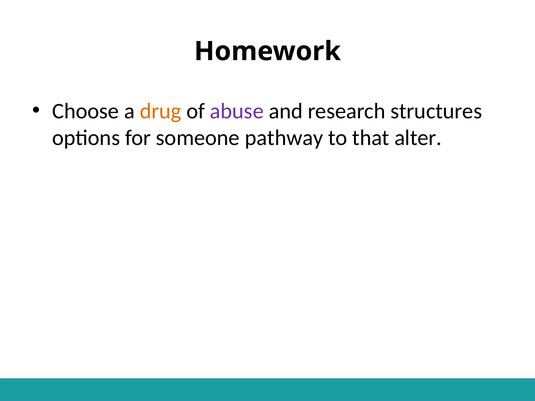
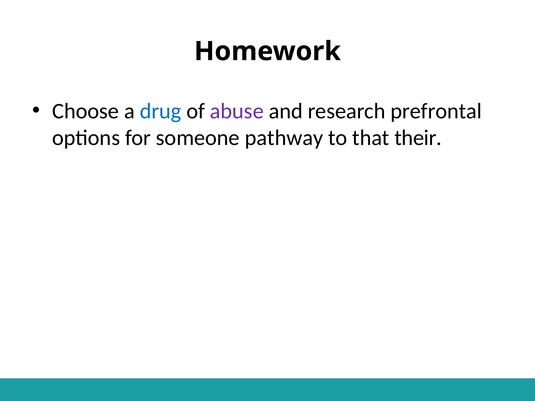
drug colour: orange -> blue
structures: structures -> prefrontal
alter: alter -> their
